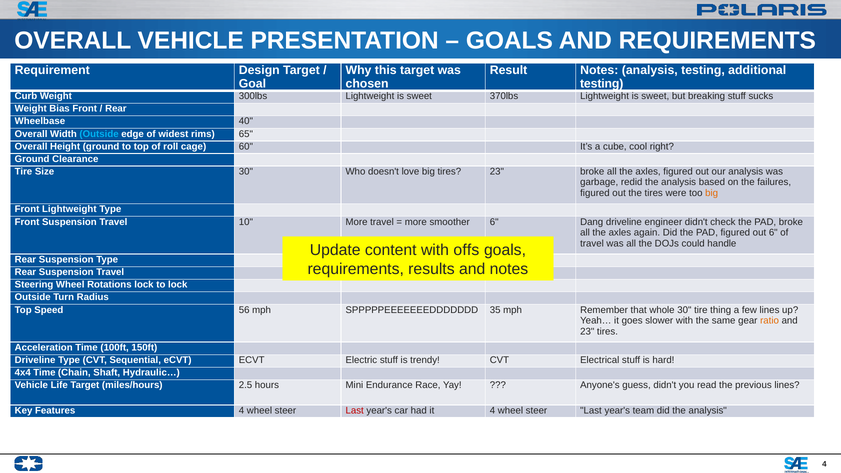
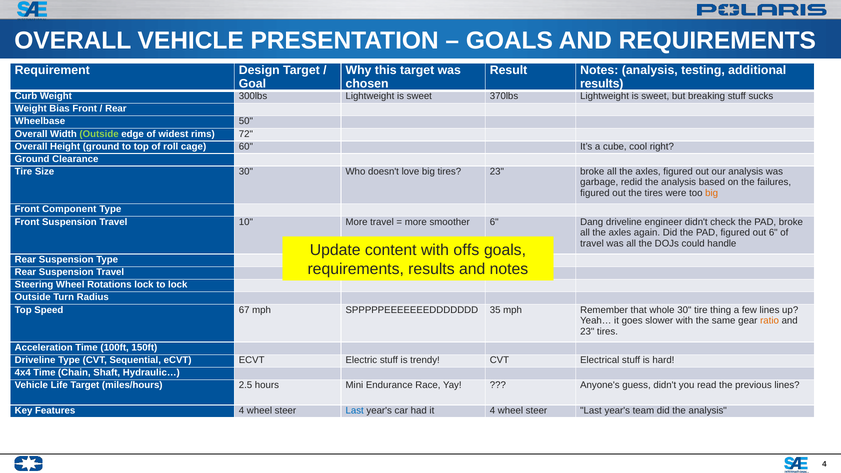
testing at (602, 84): testing -> results
40: 40 -> 50
Outside at (99, 134) colour: light blue -> light green
65: 65 -> 72
Front Lightweight: Lightweight -> Component
56: 56 -> 67
Last at (355, 411) colour: red -> blue
